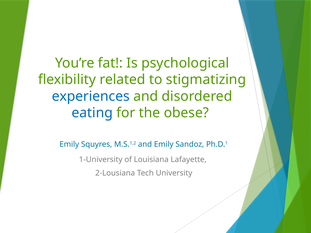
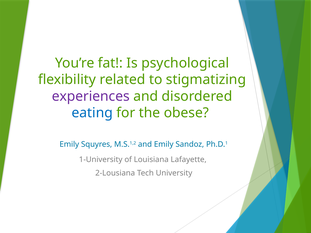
experiences colour: blue -> purple
